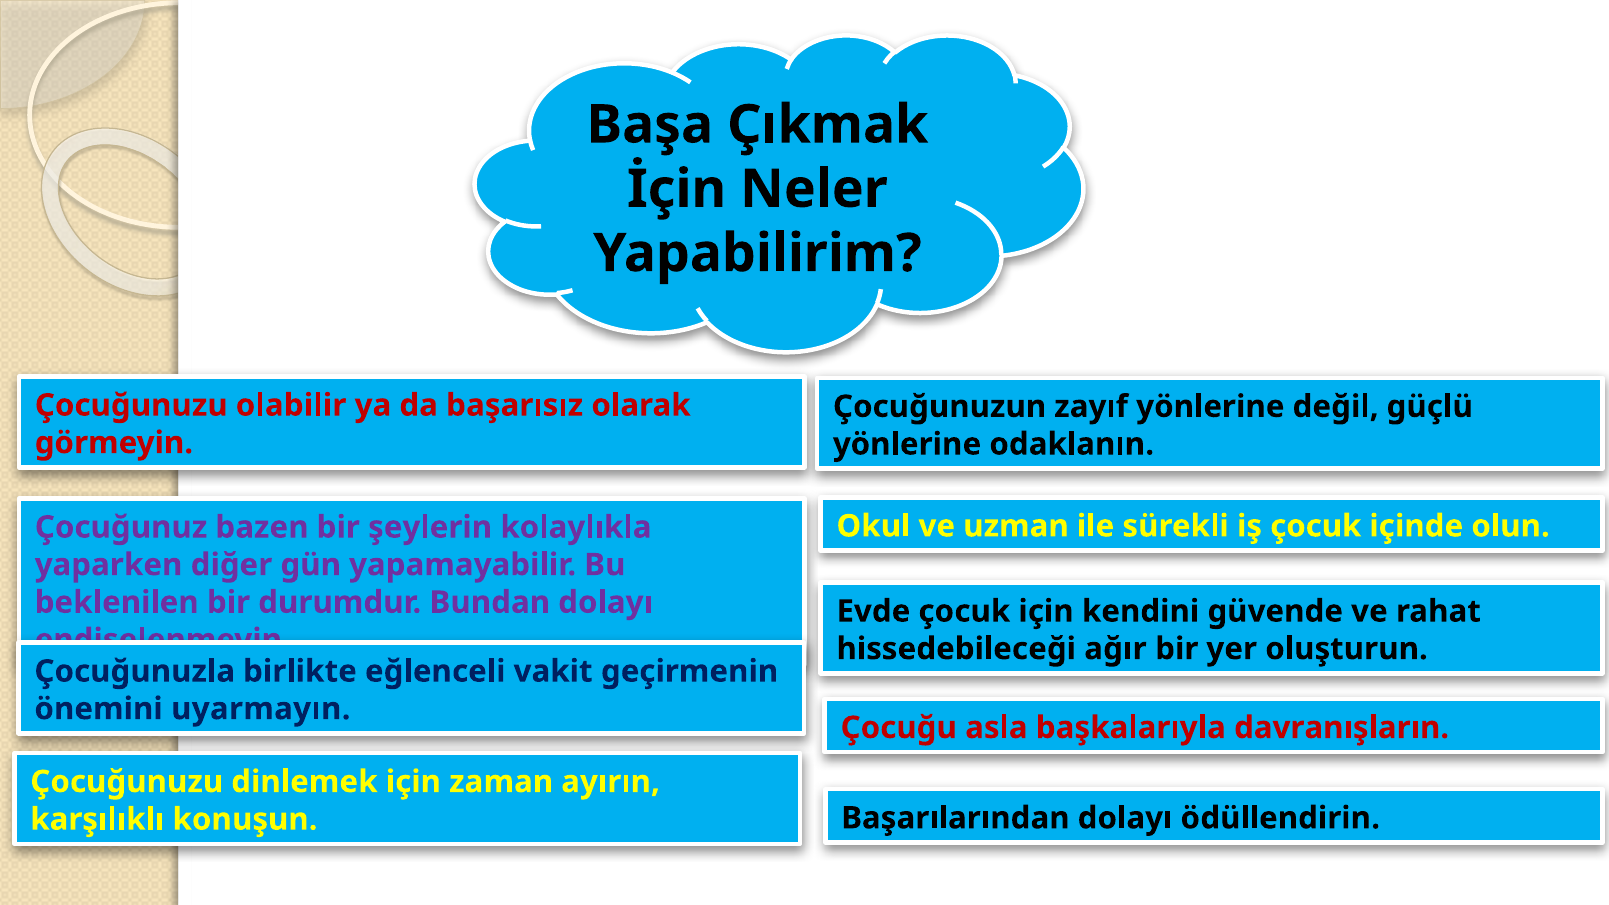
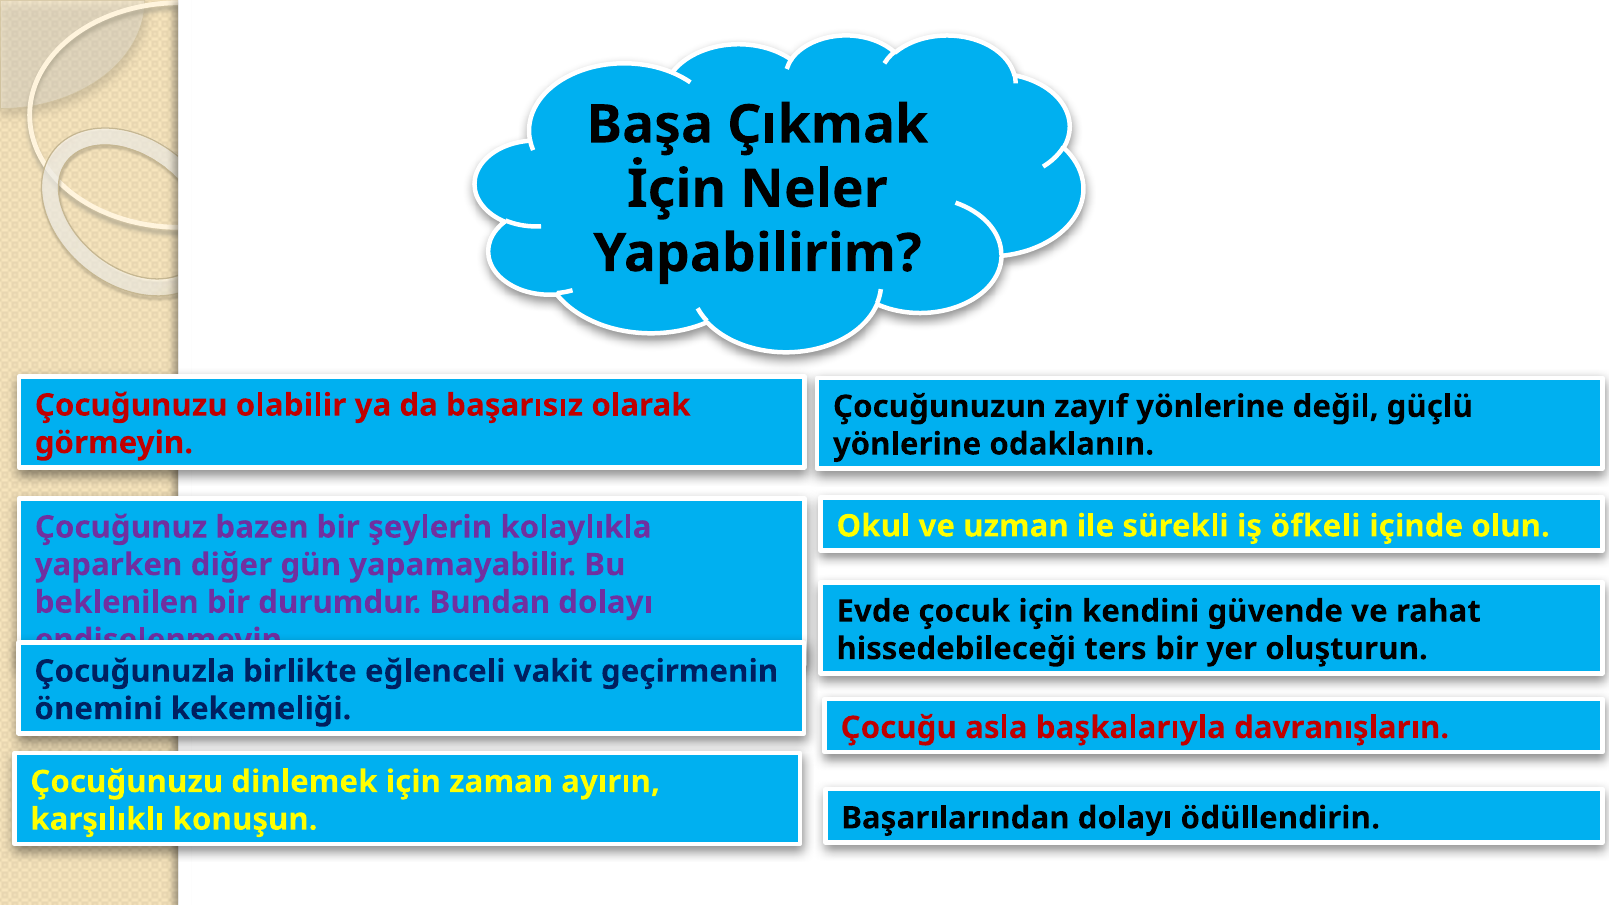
iş çocuk: çocuk -> öfkeli
ağır: ağır -> ters
uyarmayın: uyarmayın -> kekemeliği
